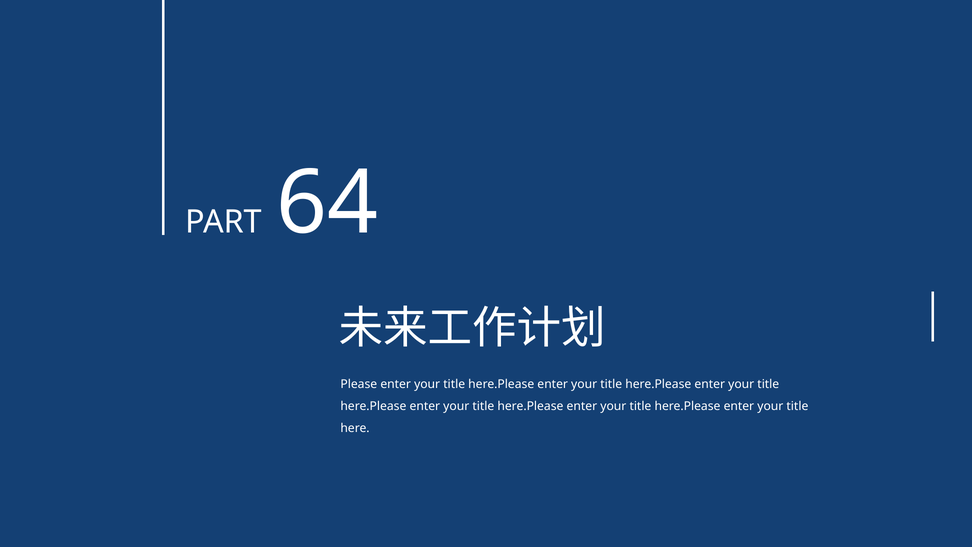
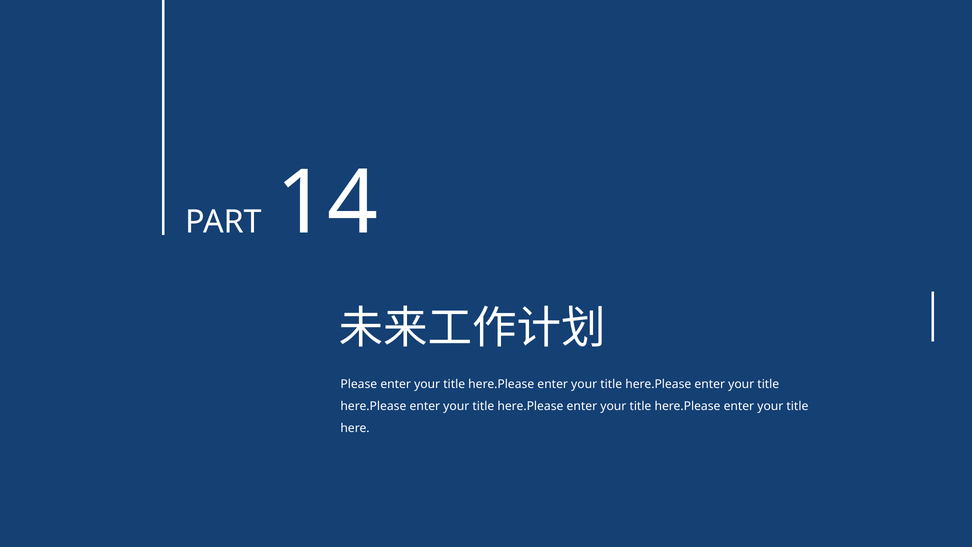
64: 64 -> 14
